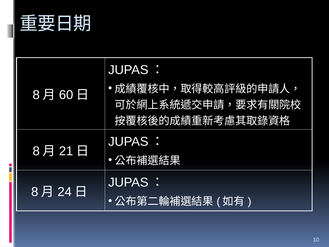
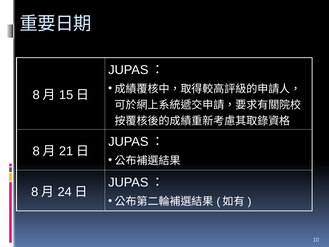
60: 60 -> 15
